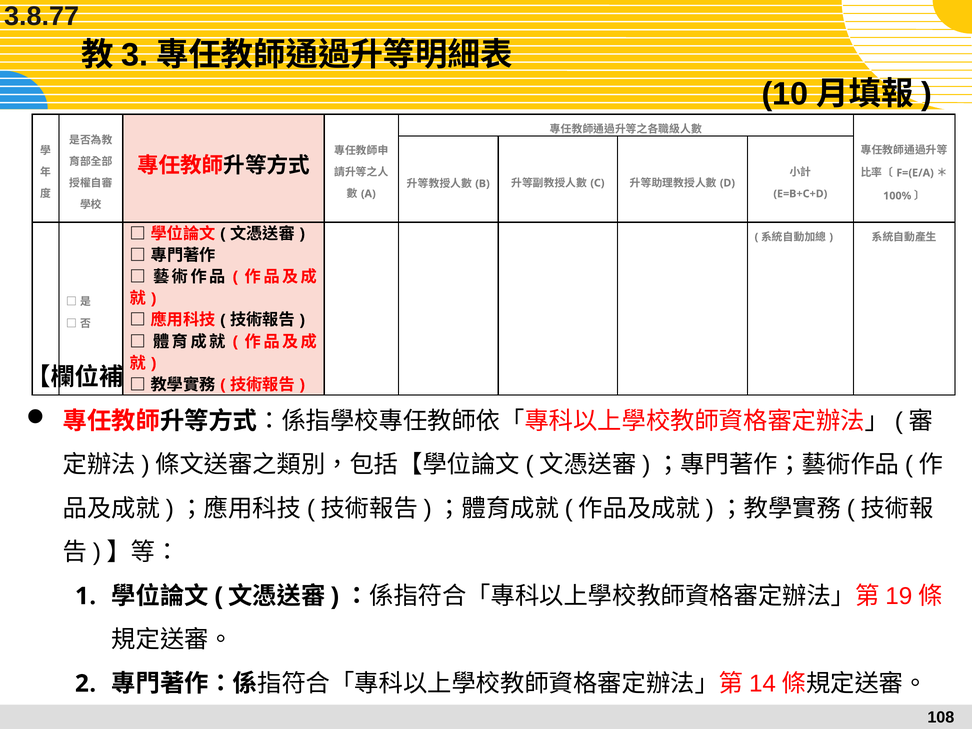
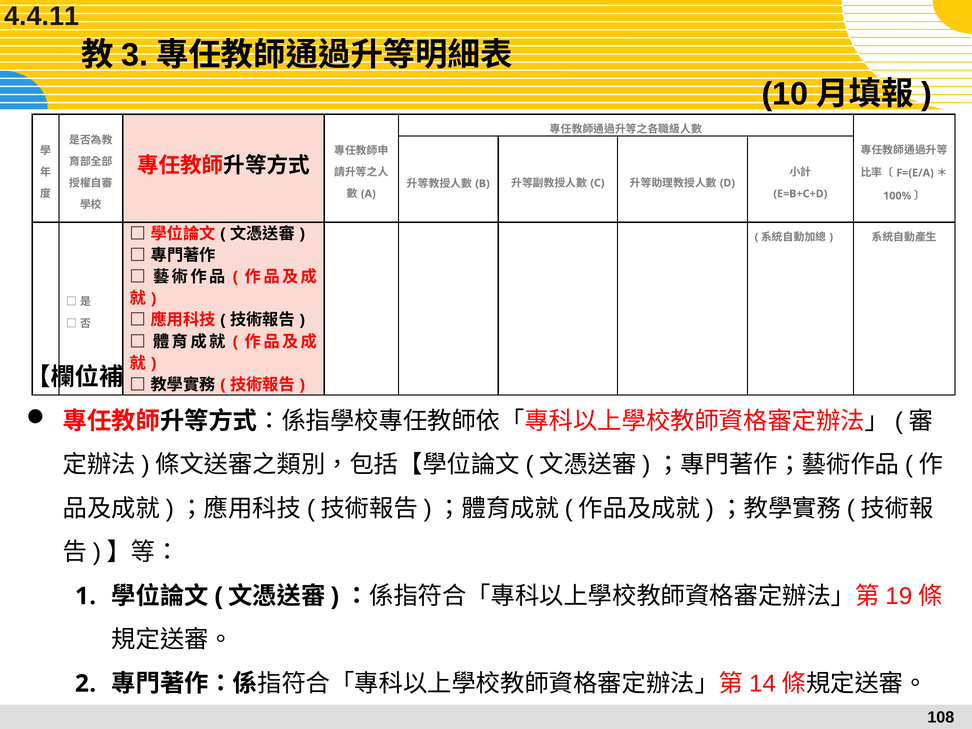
3.8.77: 3.8.77 -> 4.4.11
